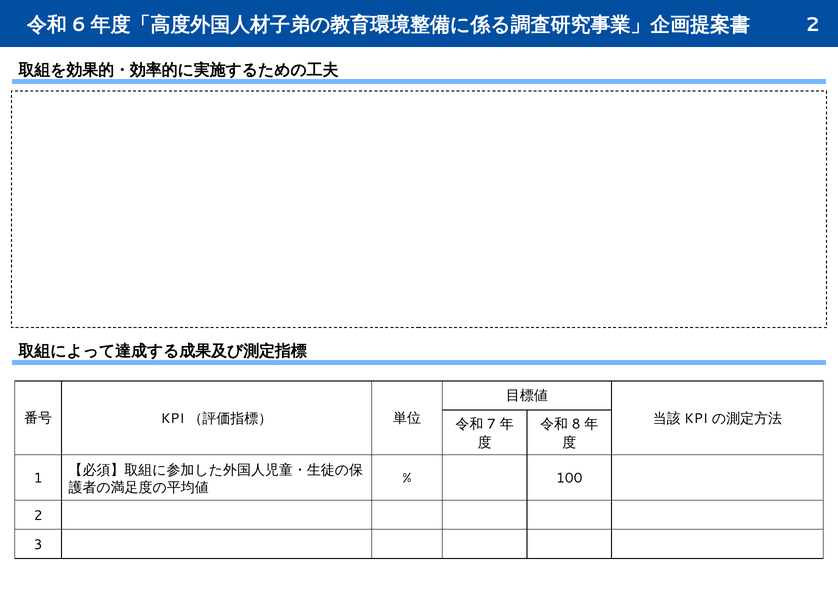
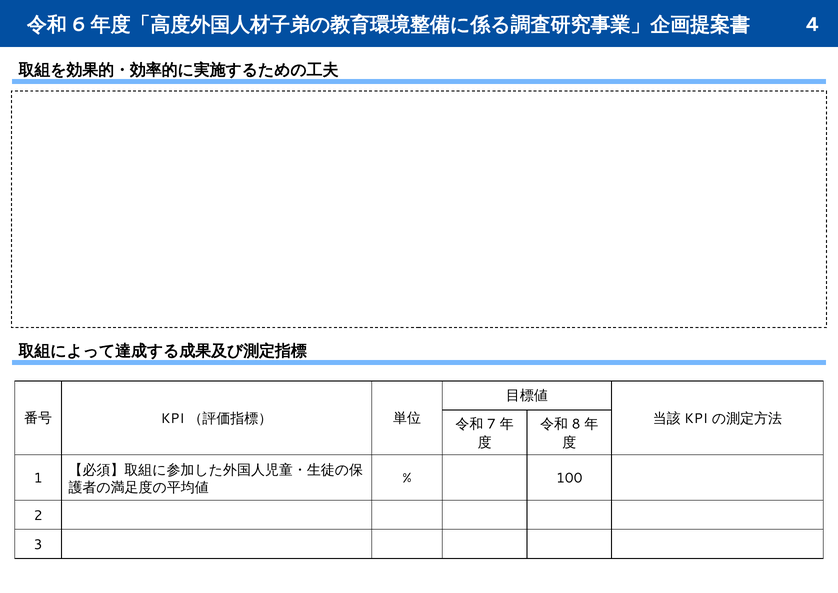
2 at (813, 25): 2 -> 4
